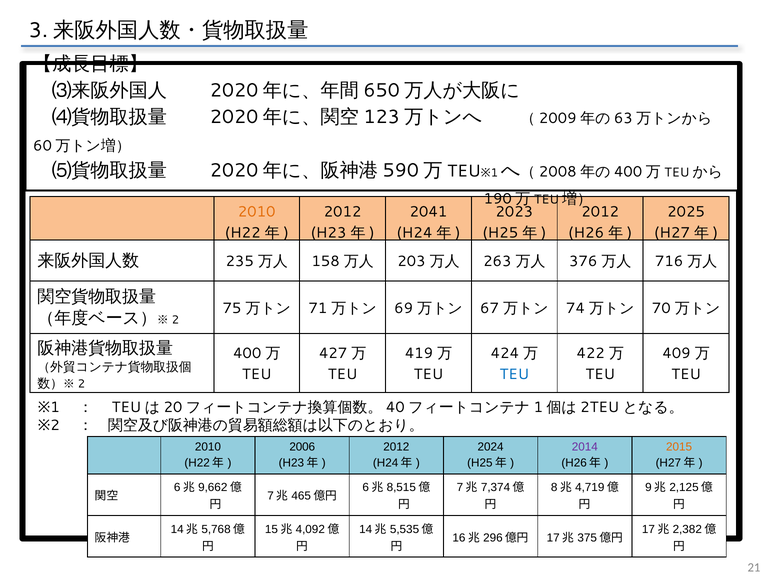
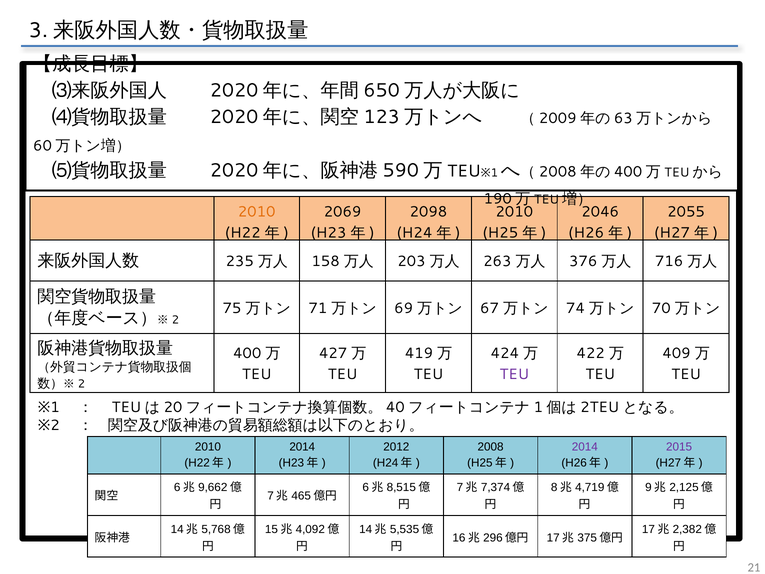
2012 at (343, 212): 2012 -> 2069
2041: 2041 -> 2098
2023 at (514, 212): 2023 -> 2010
2012 at (600, 212): 2012 -> 2046
2025: 2025 -> 2055
TEU at (514, 374) colour: blue -> purple
2006 at (302, 447): 2006 -> 2014
2024: 2024 -> 2008
2015 colour: orange -> purple
